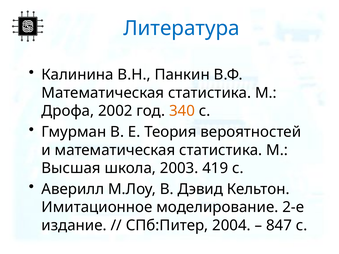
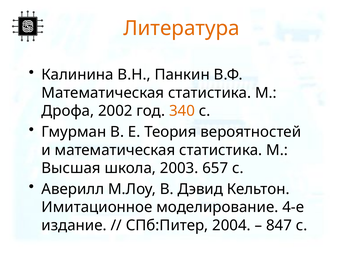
Литература colour: blue -> orange
419: 419 -> 657
2-е: 2-е -> 4-е
